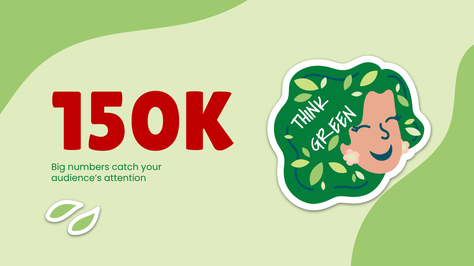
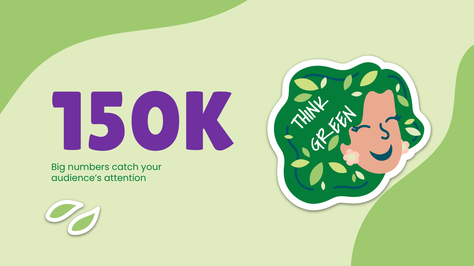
150K colour: red -> purple
